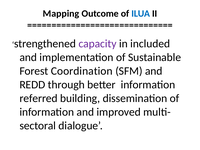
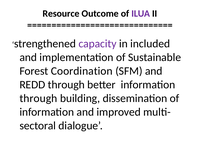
Mapping: Mapping -> Resource
ILUA colour: blue -> purple
referred at (39, 98): referred -> through
